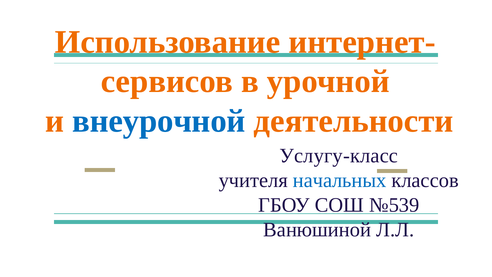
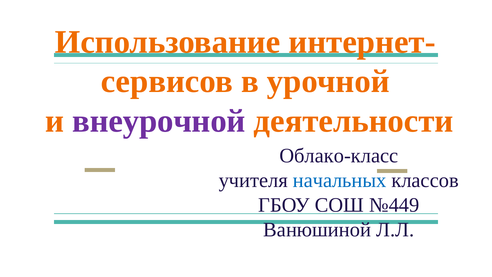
внеурочной colour: blue -> purple
Услугу-класс: Услугу-класс -> Облако-класс
№539: №539 -> №449
